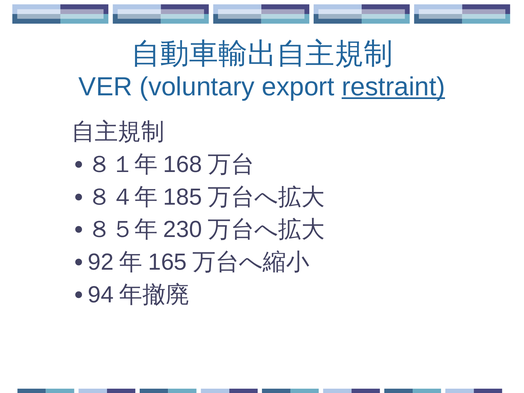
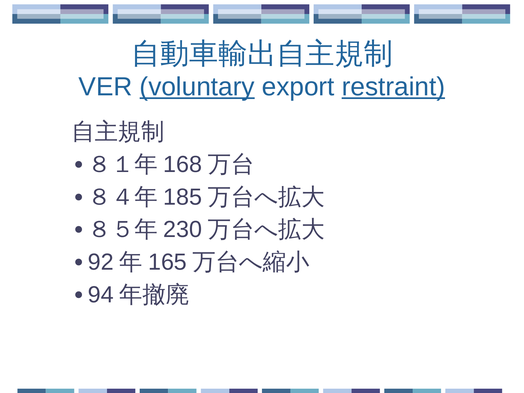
voluntary underline: none -> present
